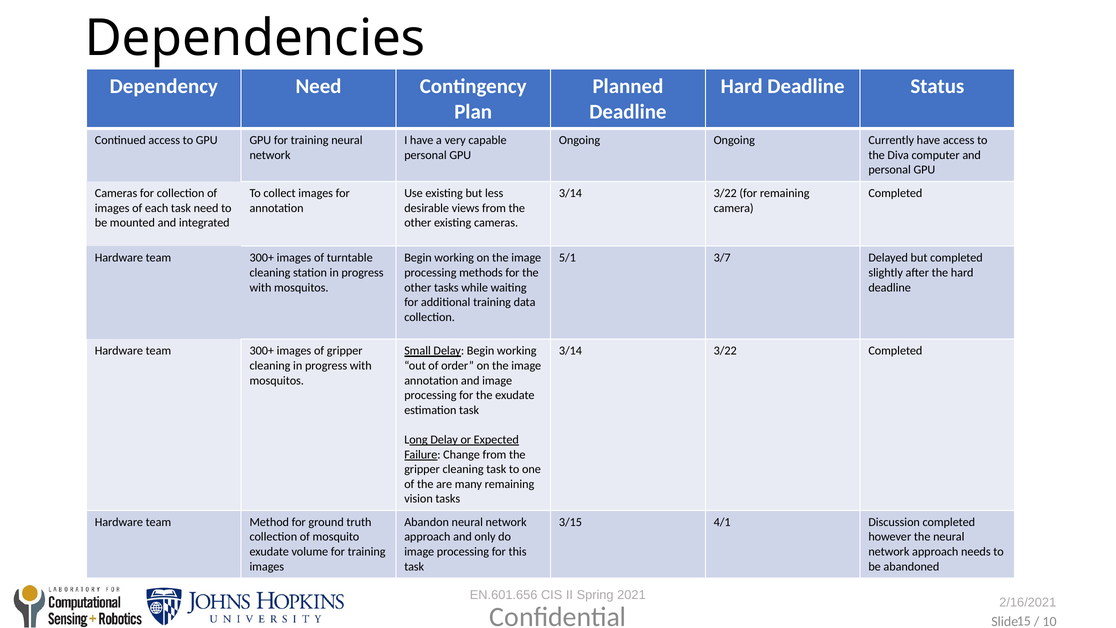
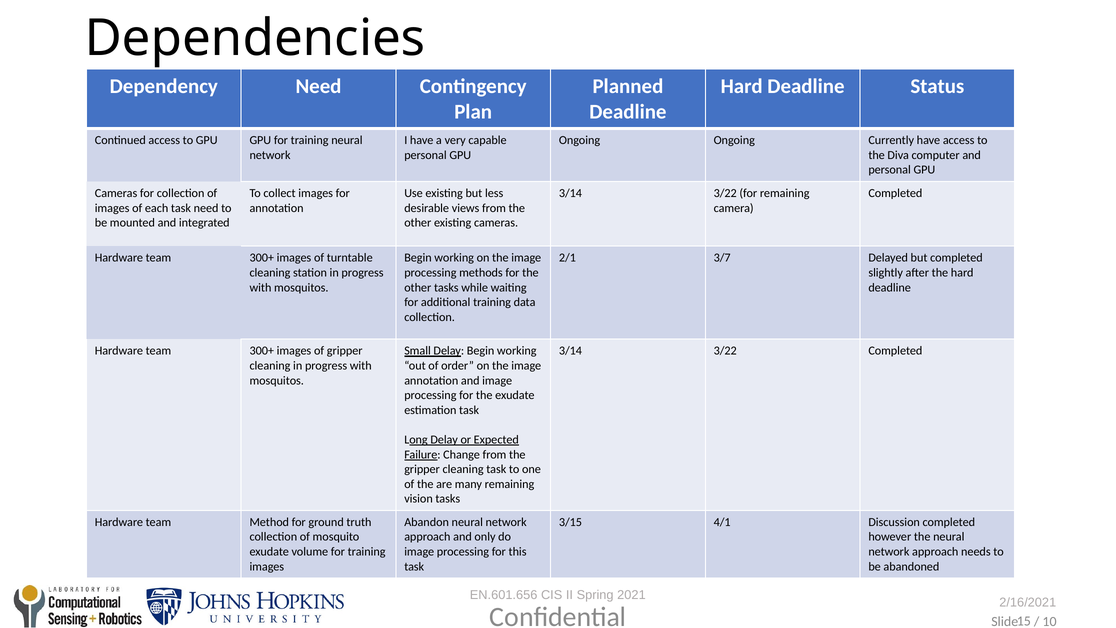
5/1: 5/1 -> 2/1
